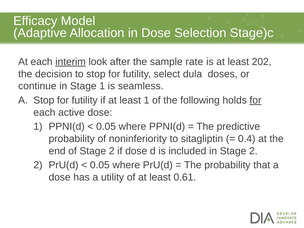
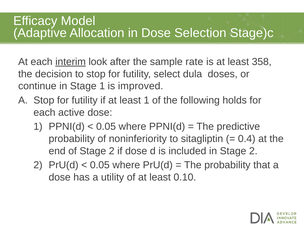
202: 202 -> 358
seamless: seamless -> improved
for at (255, 100) underline: present -> none
0.61: 0.61 -> 0.10
